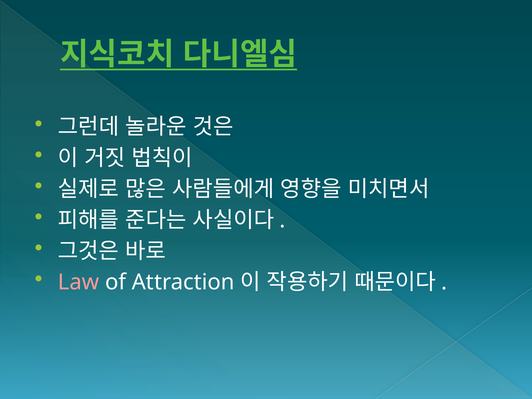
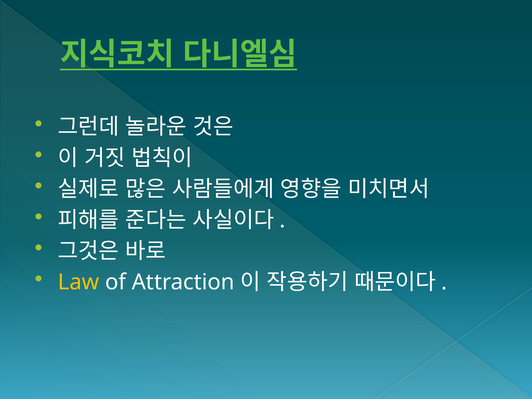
Law colour: pink -> yellow
